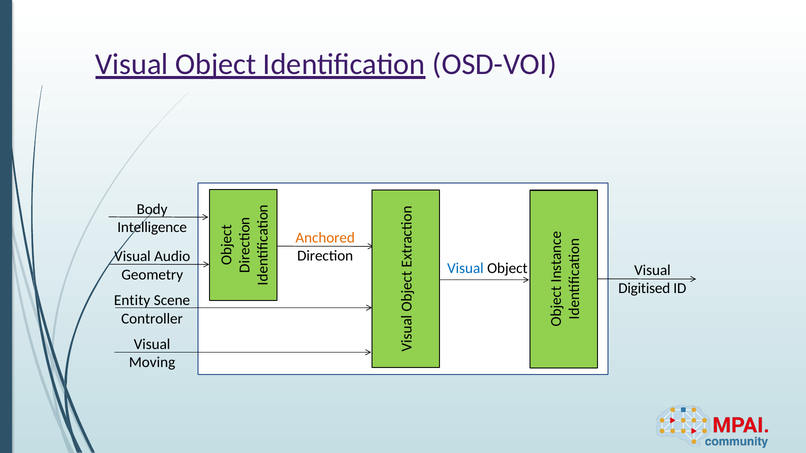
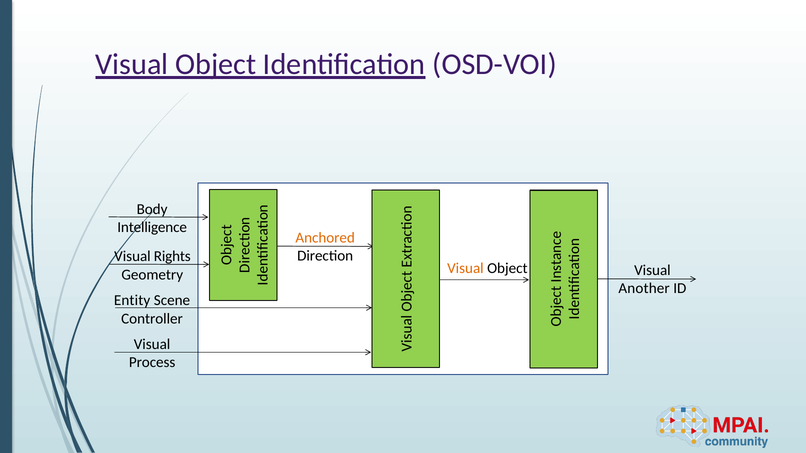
Audio: Audio -> Rights
Visual at (465, 268) colour: blue -> orange
Digitised: Digitised -> Another
Moving: Moving -> Process
